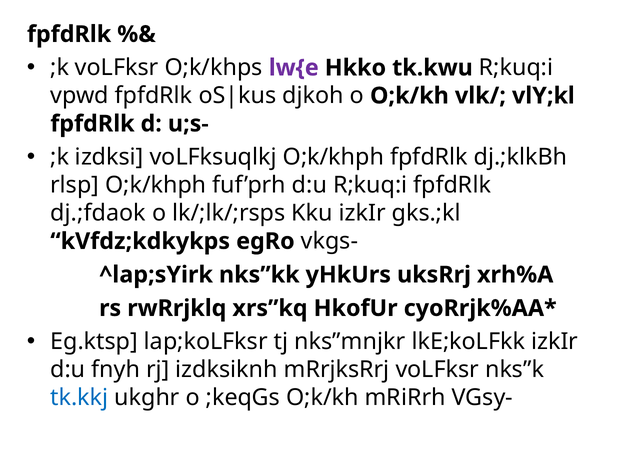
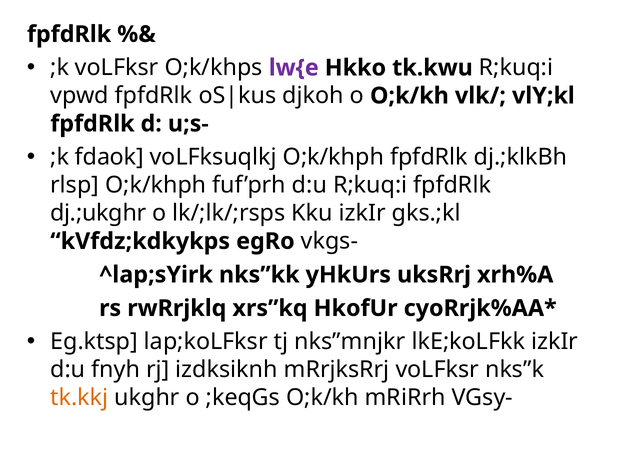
izdksi: izdksi -> fdaok
dj.;fdaok: dj.;fdaok -> dj.;ukghr
tk.kkj colour: blue -> orange
